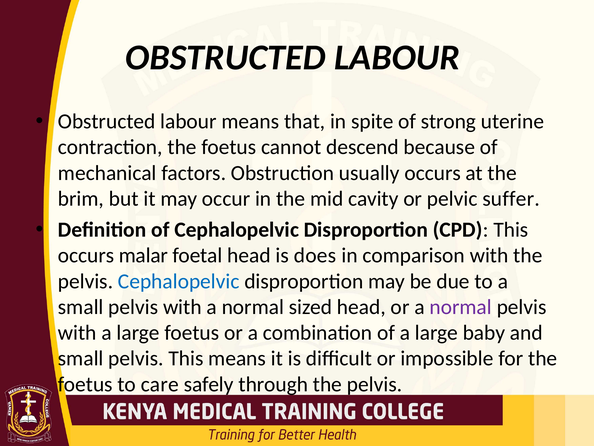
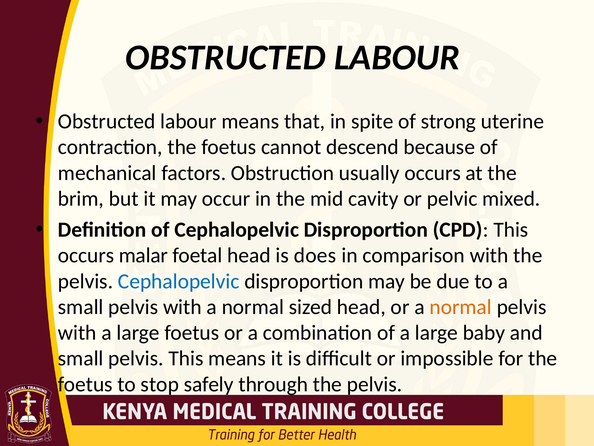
suffer: suffer -> mixed
normal at (461, 307) colour: purple -> orange
care: care -> stop
